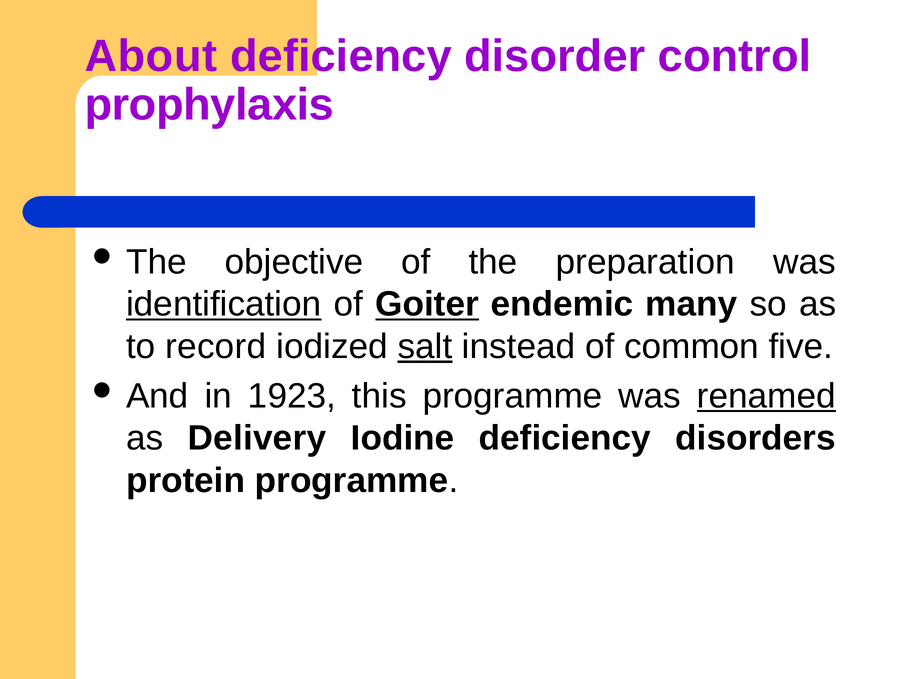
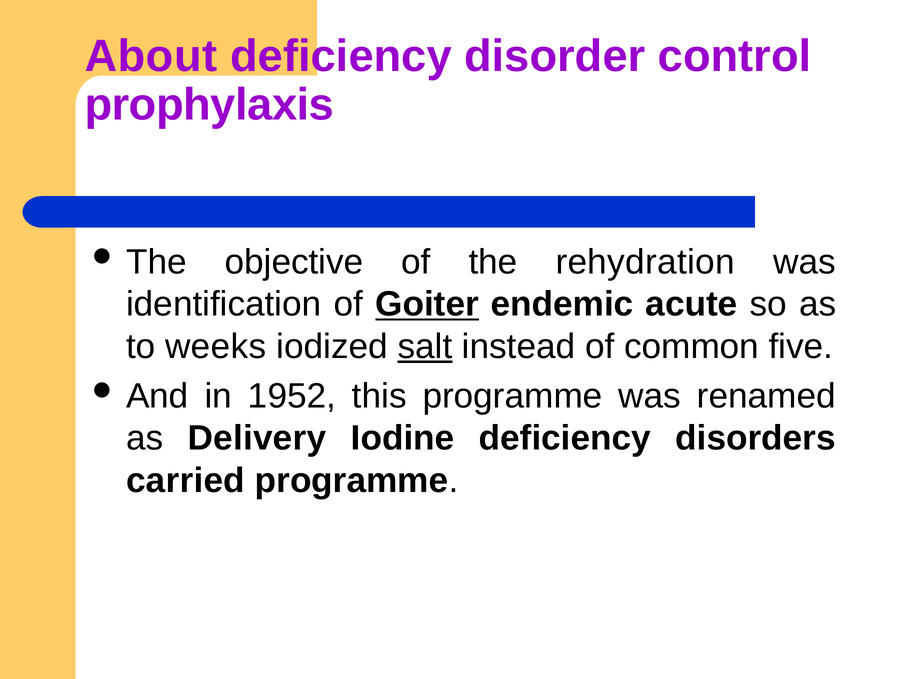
preparation: preparation -> rehydration
identification underline: present -> none
many: many -> acute
record: record -> weeks
1923: 1923 -> 1952
renamed underline: present -> none
protein: protein -> carried
